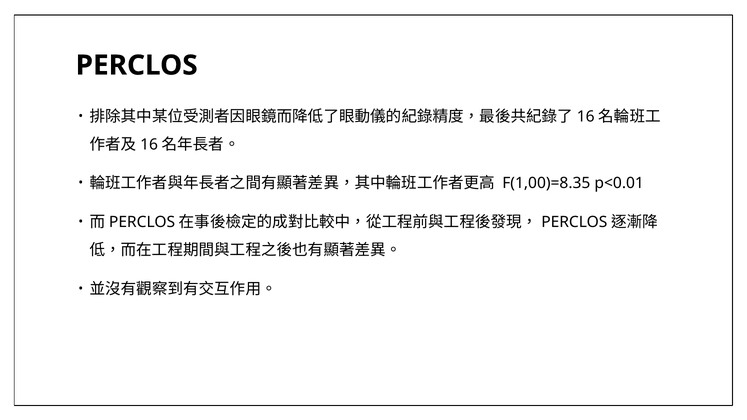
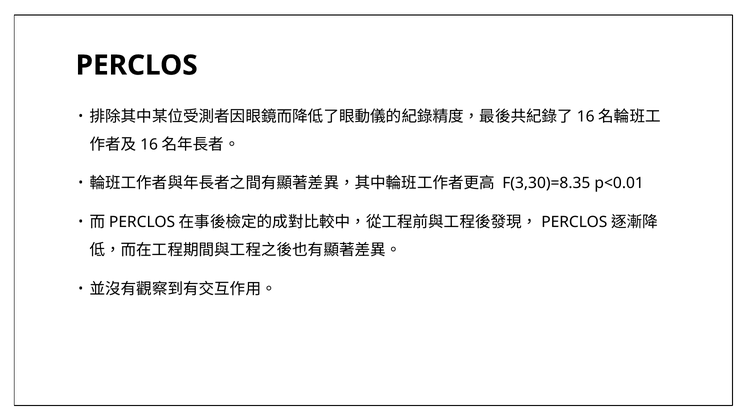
F(1,00)=8.35: F(1,00)=8.35 -> F(3,30)=8.35
